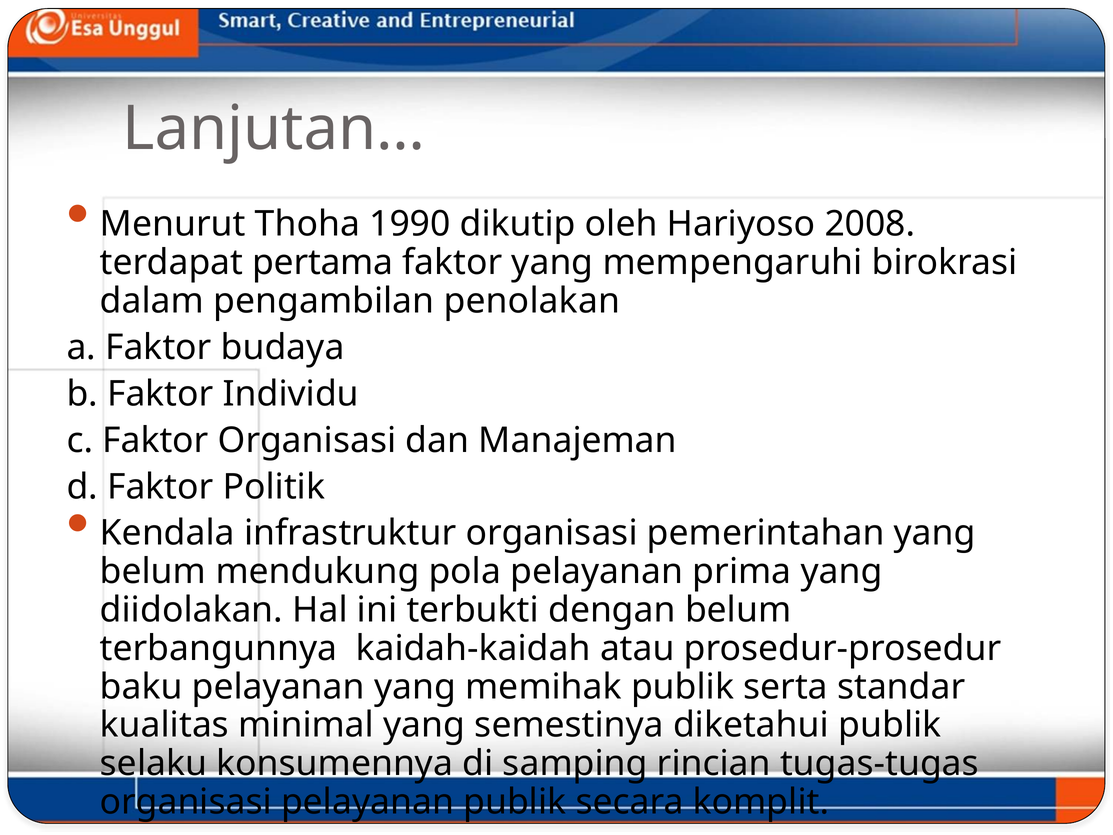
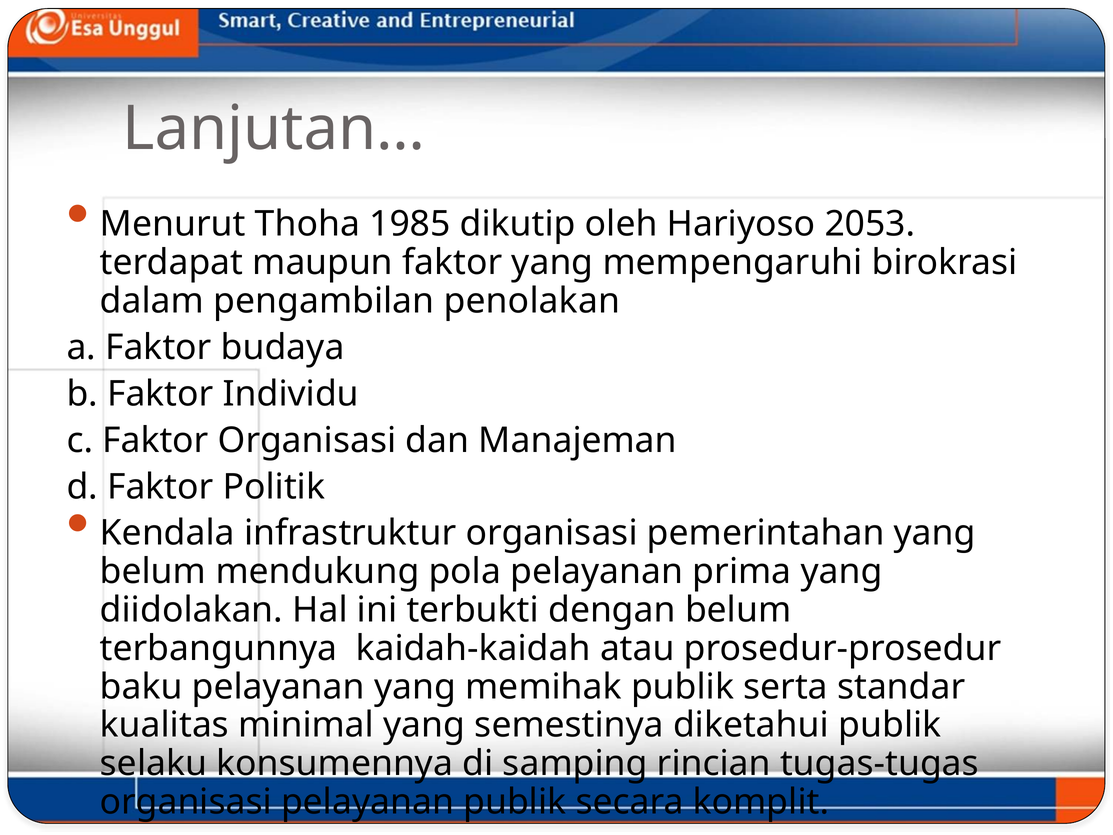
1990: 1990 -> 1985
2008: 2008 -> 2053
pertama: pertama -> maupun
